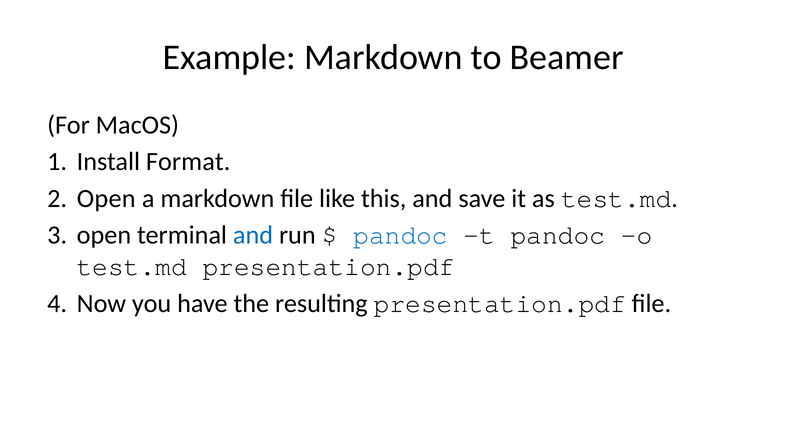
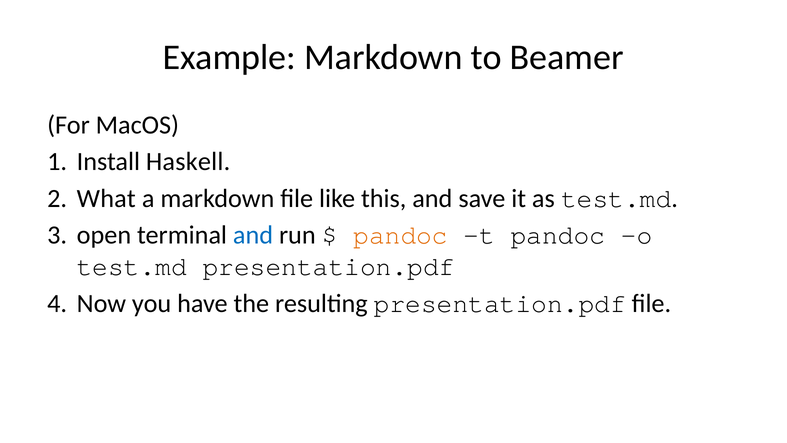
Format: Format -> Haskell
Open at (106, 198): Open -> What
pandoc at (401, 235) colour: blue -> orange
